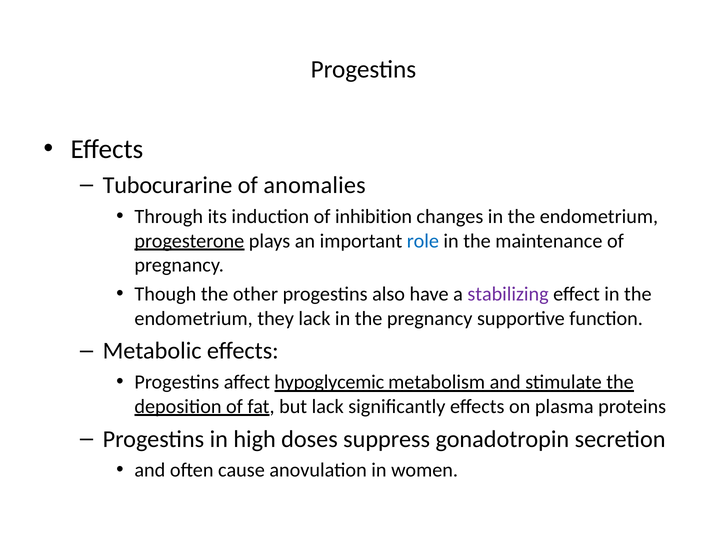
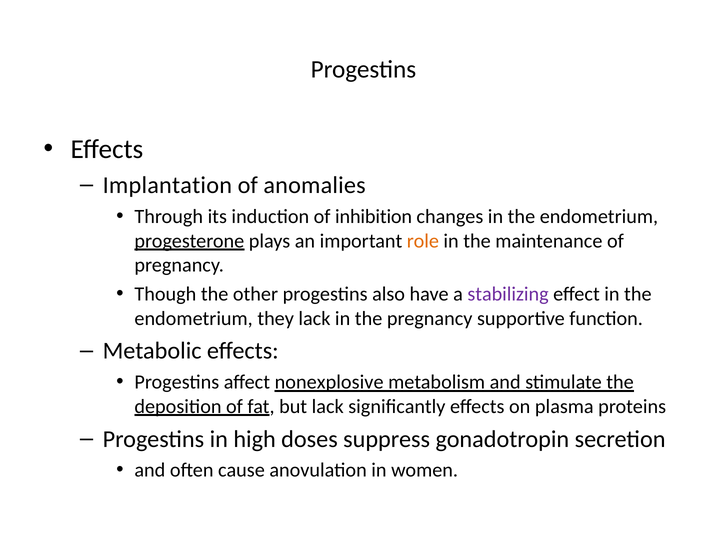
Tubocurarine: Tubocurarine -> Implantation
role colour: blue -> orange
hypoglycemic: hypoglycemic -> nonexplosive
